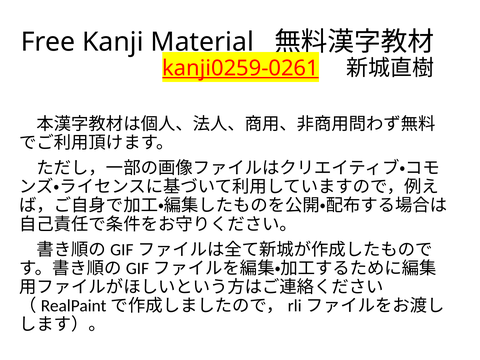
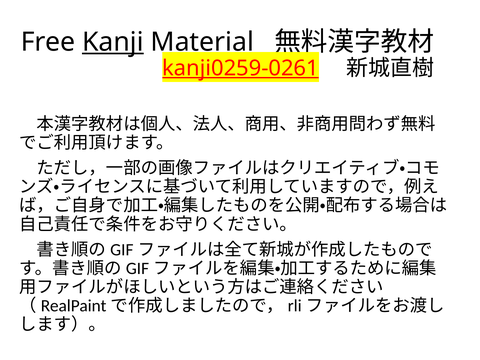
Kanji underline: none -> present
